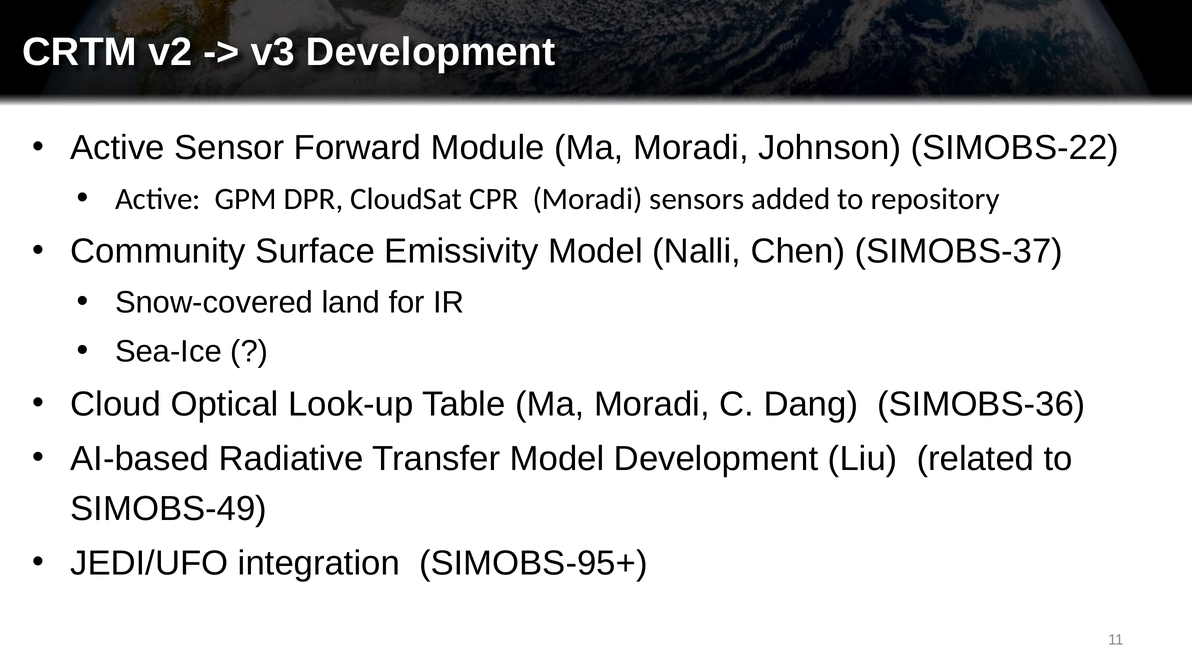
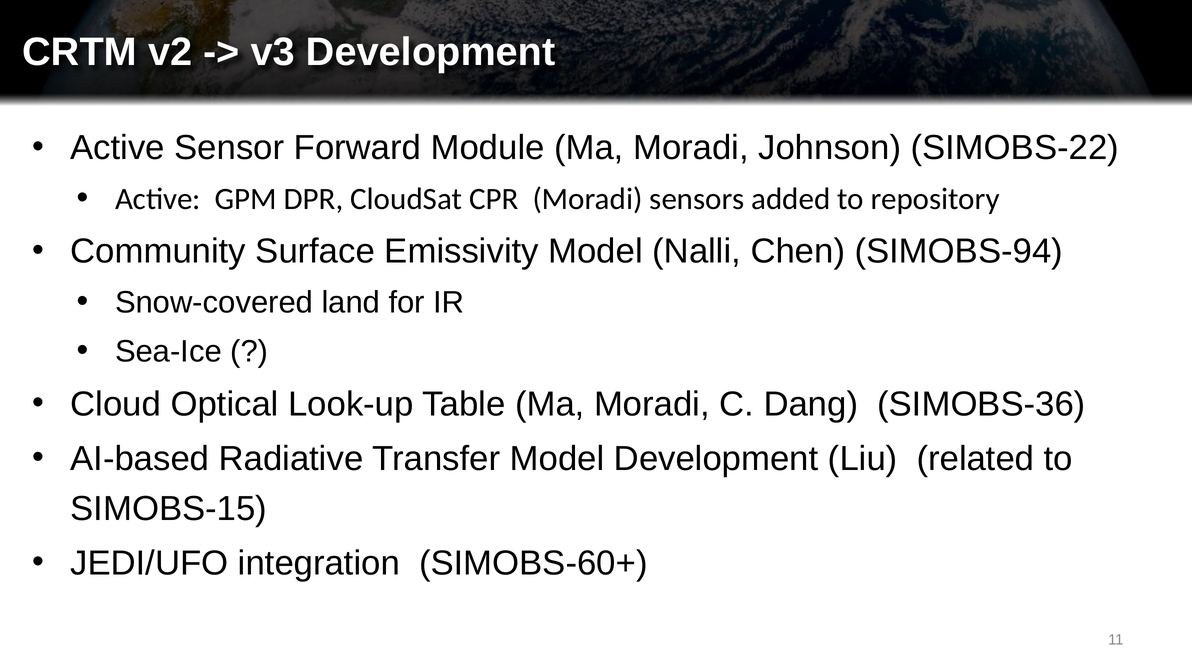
SIMOBS-37: SIMOBS-37 -> SIMOBS-94
SIMOBS-49: SIMOBS-49 -> SIMOBS-15
SIMOBS-95+: SIMOBS-95+ -> SIMOBS-60+
